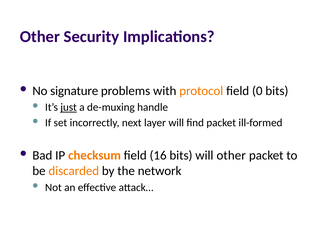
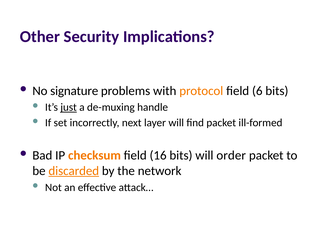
0: 0 -> 6
will other: other -> order
discarded underline: none -> present
